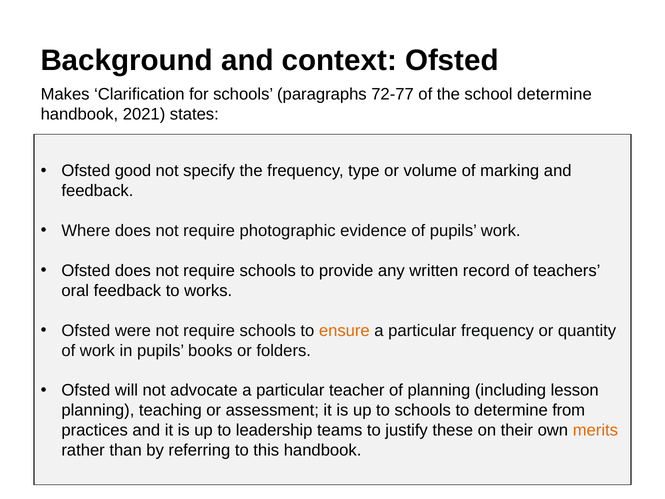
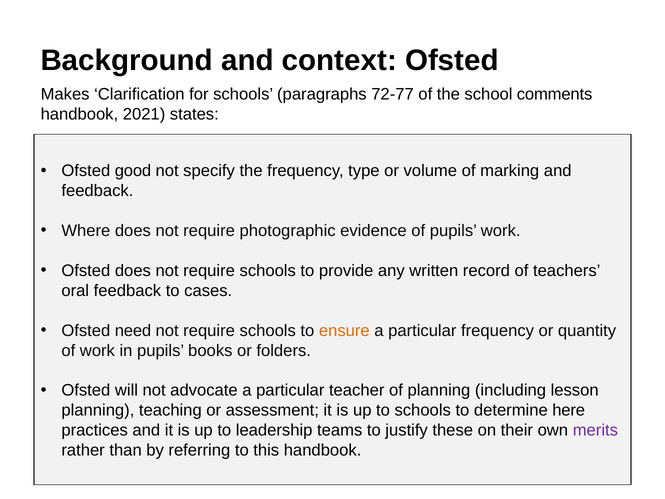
school determine: determine -> comments
works: works -> cases
were: were -> need
from: from -> here
merits colour: orange -> purple
